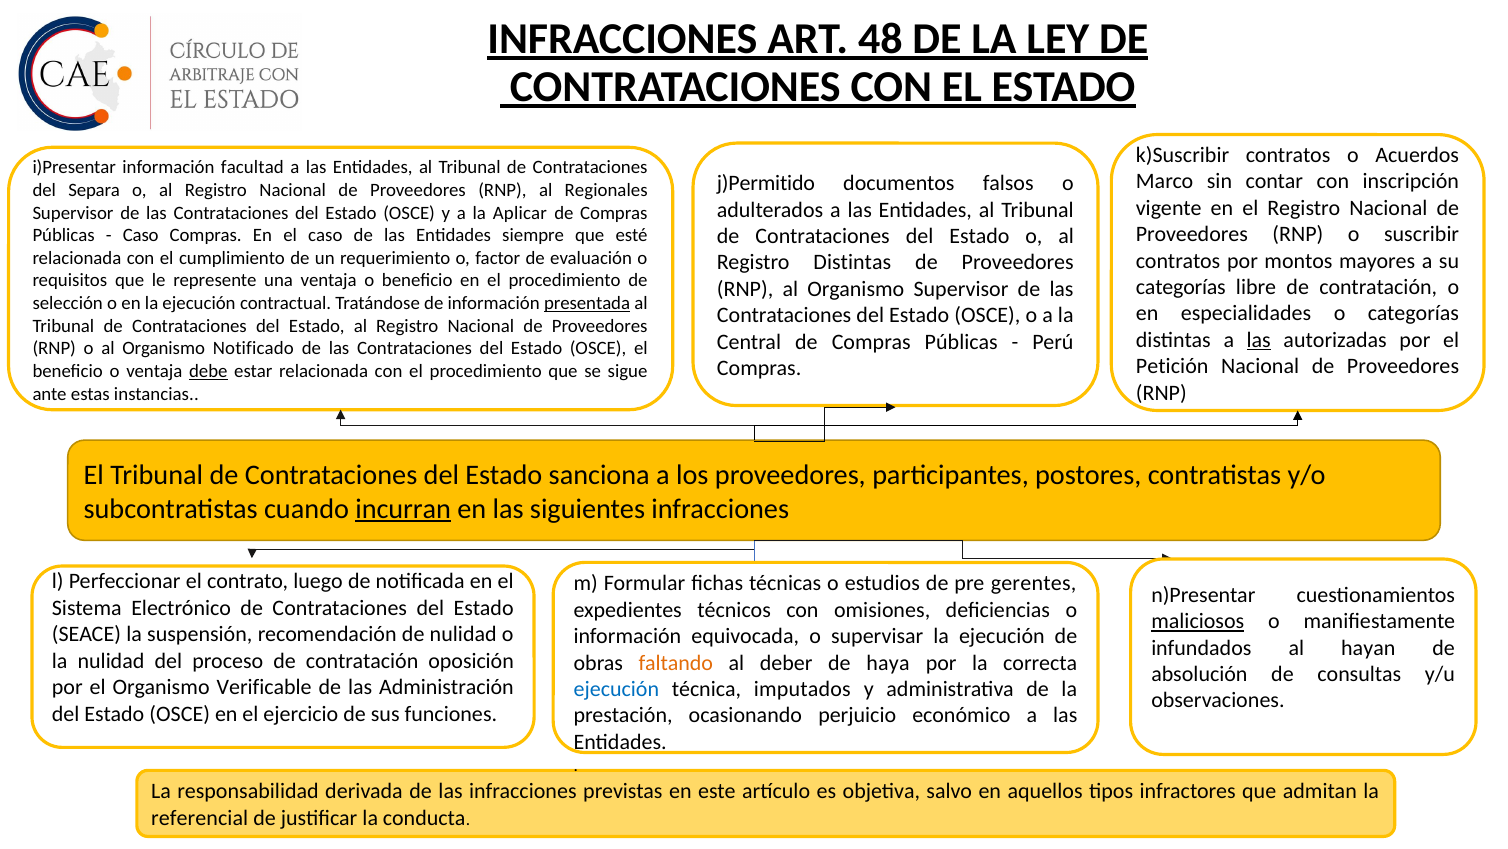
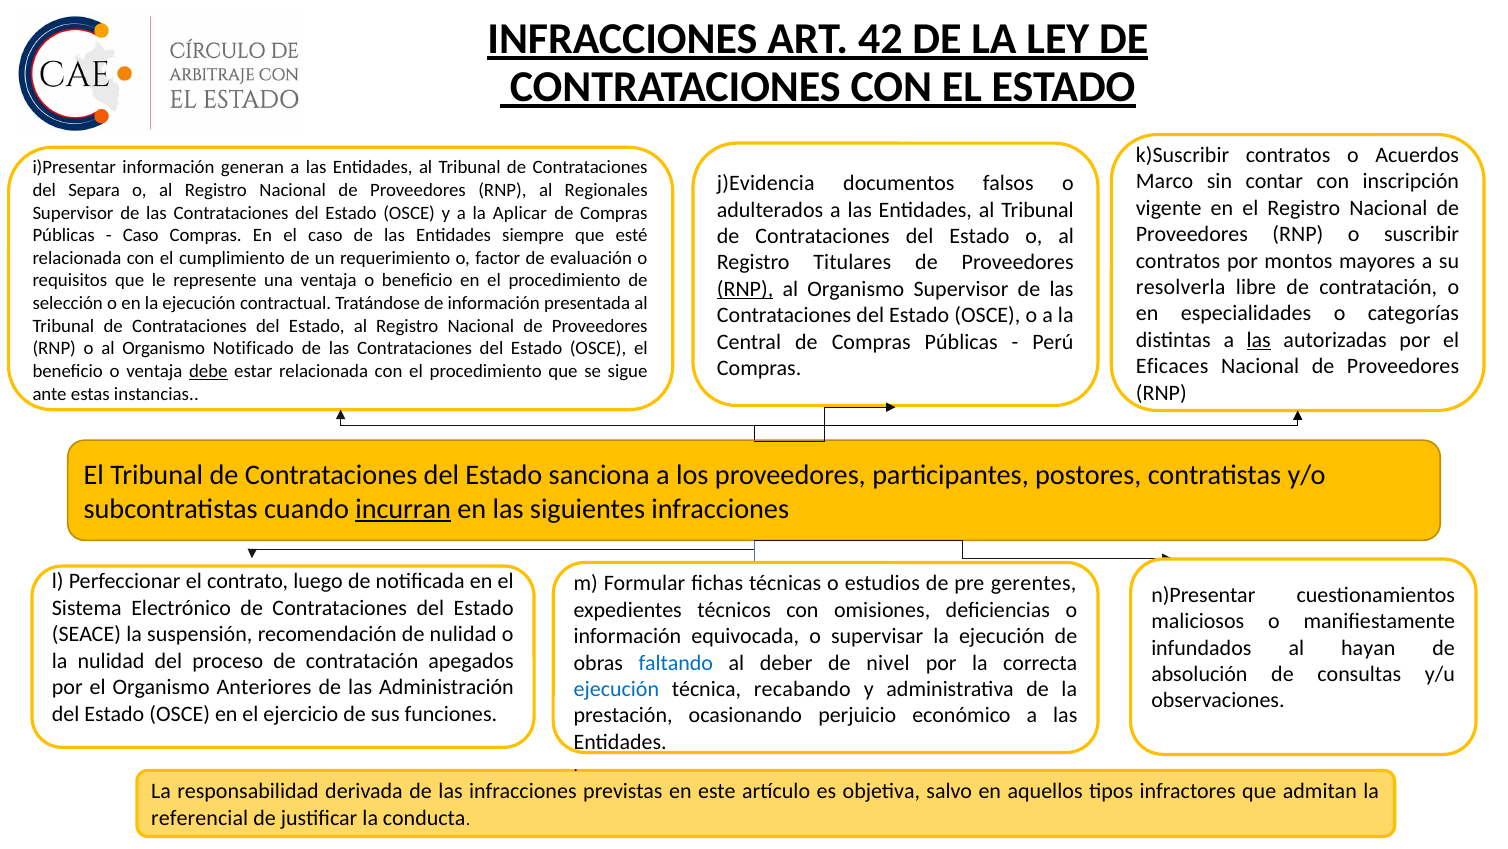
48: 48 -> 42
facultad: facultad -> generan
j)Permitido: j)Permitido -> j)Evidencia
Registro Distintas: Distintas -> Titulares
categorías at (1181, 287): categorías -> resolverla
RNP at (745, 289) underline: none -> present
presentada underline: present -> none
Petición: Petición -> Eficaces
maliciosos underline: present -> none
oposición: oposición -> apegados
faltando colour: orange -> blue
haya: haya -> nivel
Verificable: Verificable -> Anteriores
imputados: imputados -> recabando
